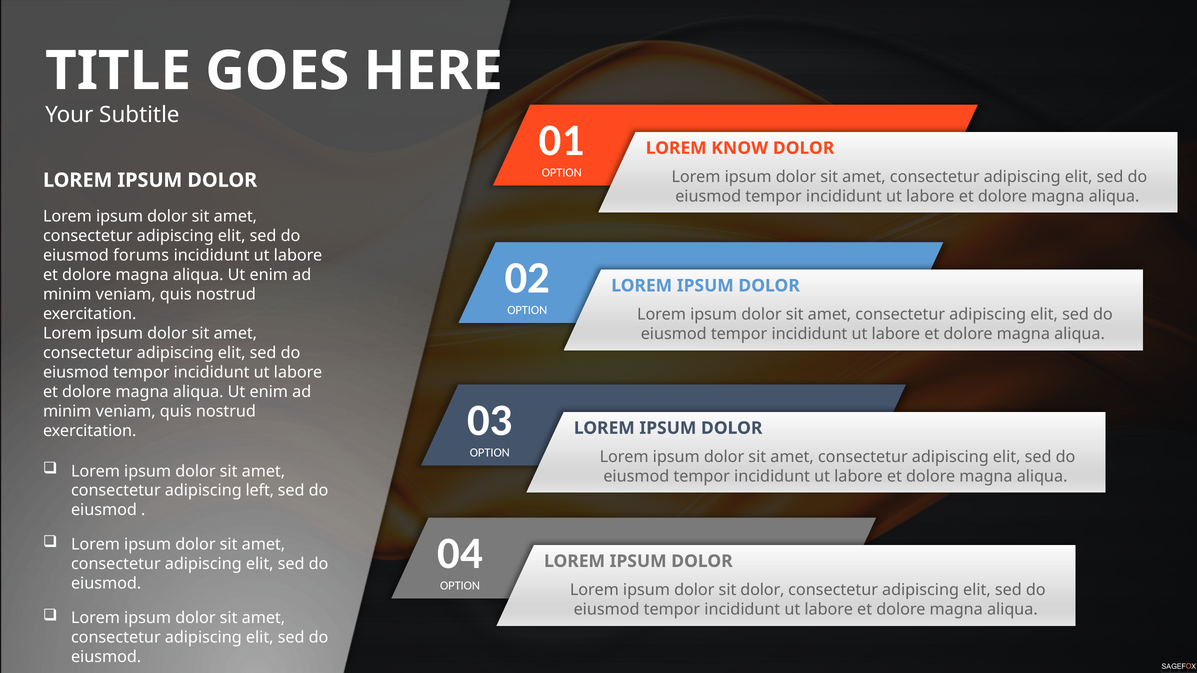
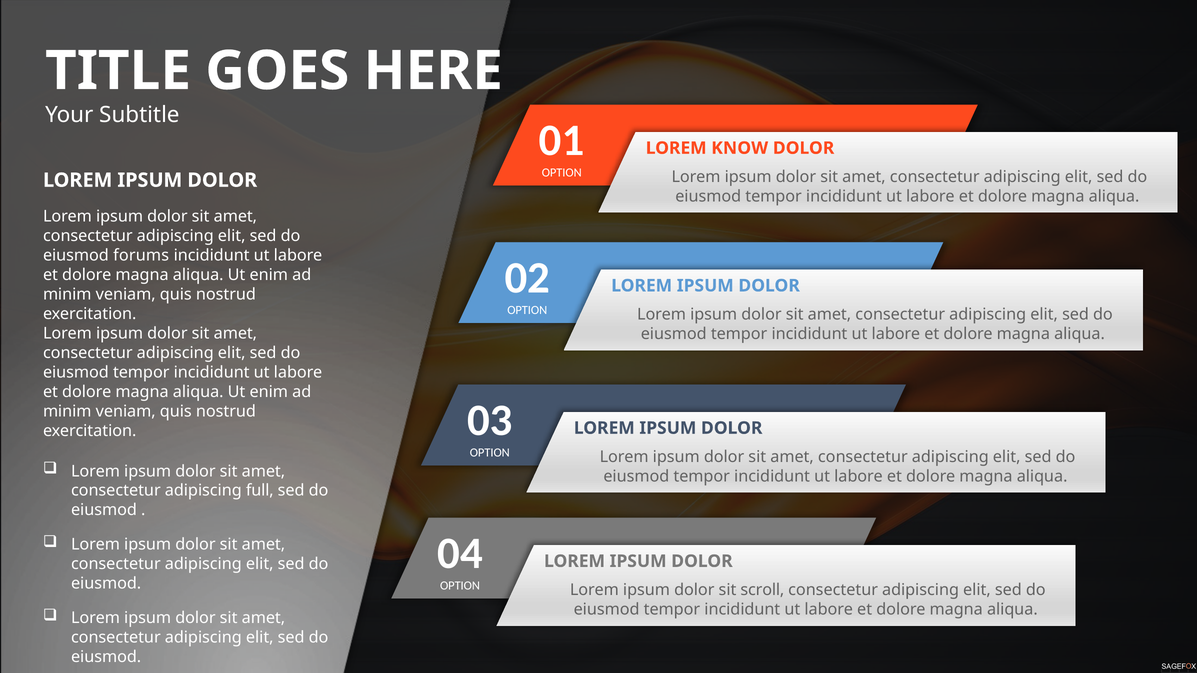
left: left -> full
sit dolor: dolor -> scroll
